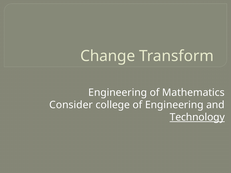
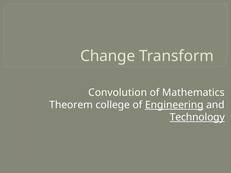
Engineering at (118, 93): Engineering -> Convolution
Consider: Consider -> Theorem
Engineering at (174, 105) underline: none -> present
